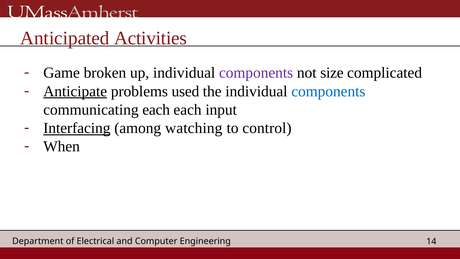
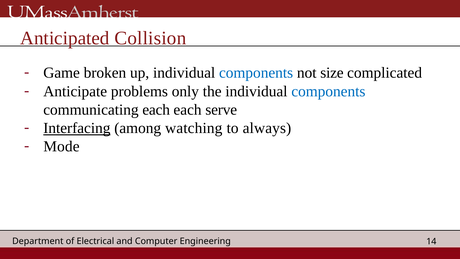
Activities: Activities -> Collision
components at (256, 73) colour: purple -> blue
Anticipate underline: present -> none
used: used -> only
input: input -> serve
control: control -> always
When: When -> Mode
